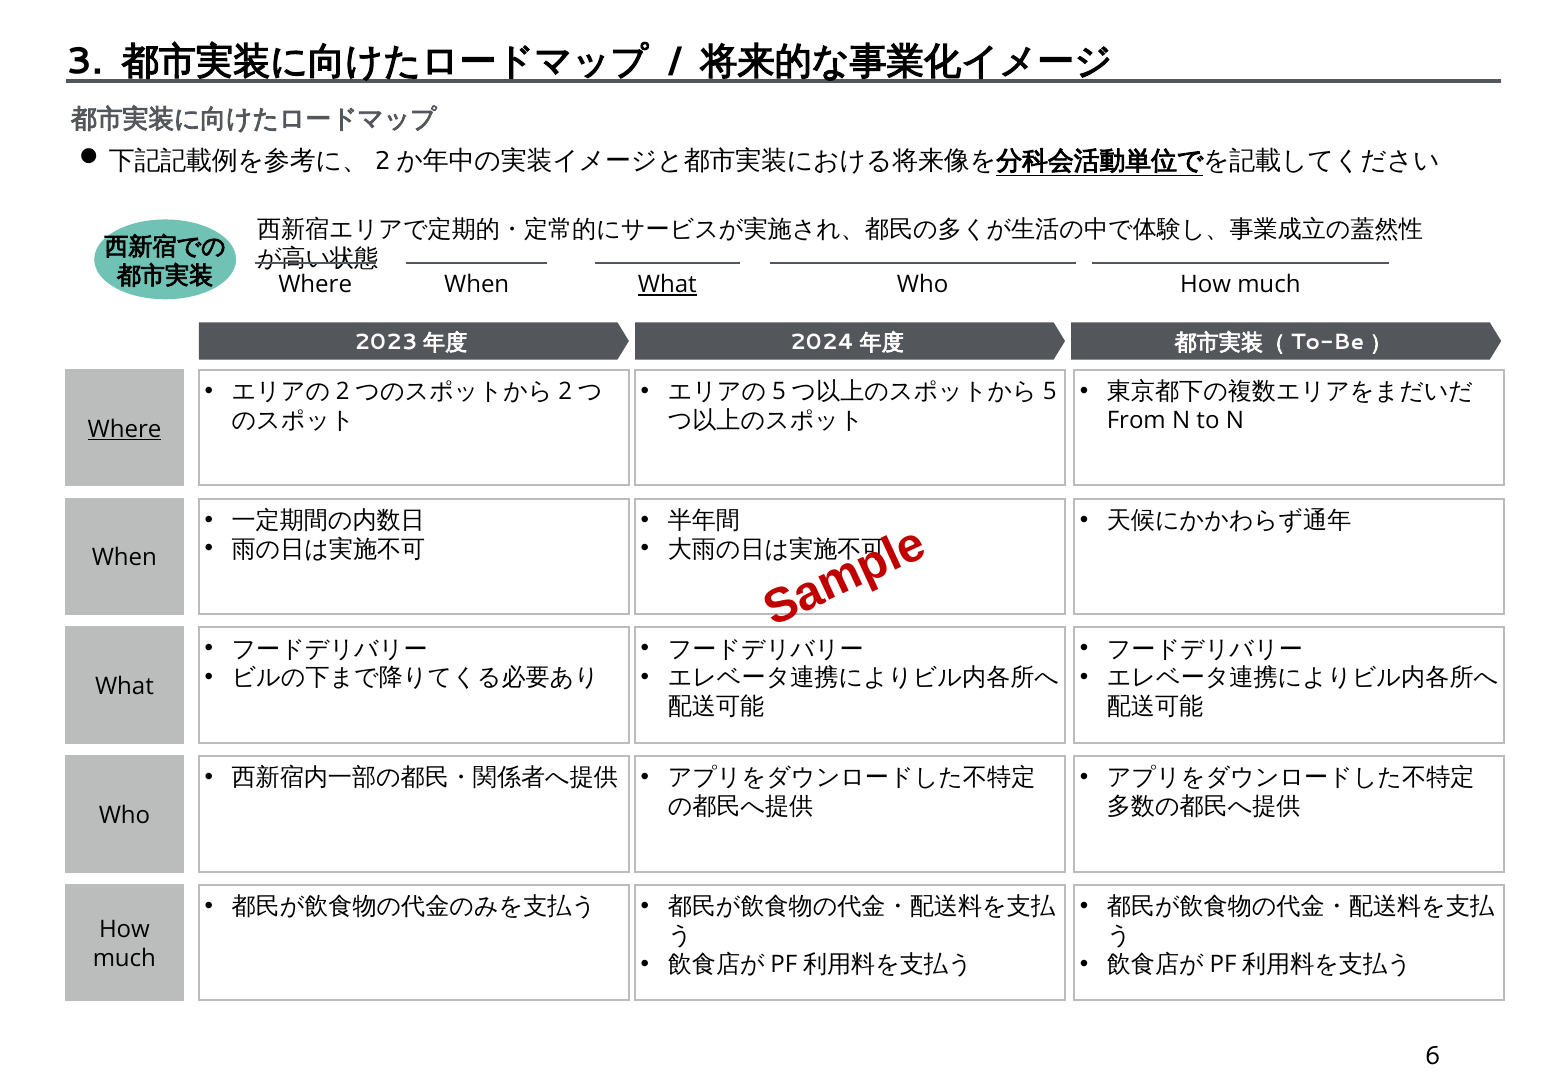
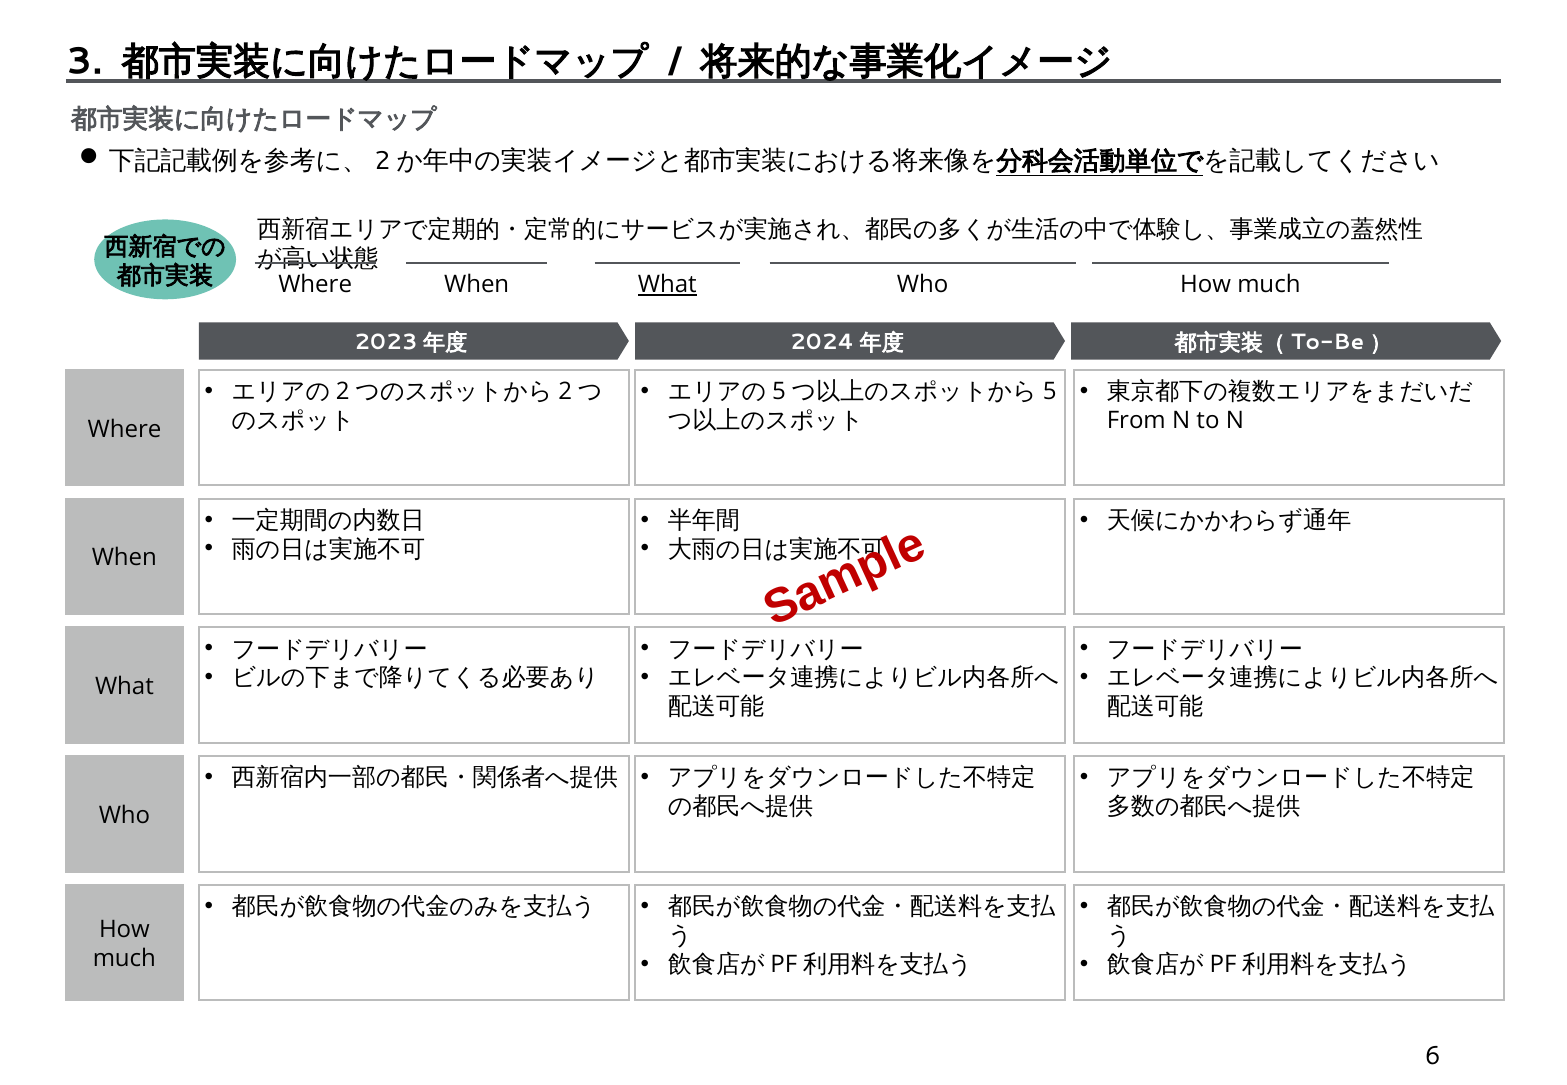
Where at (125, 429) underline: present -> none
